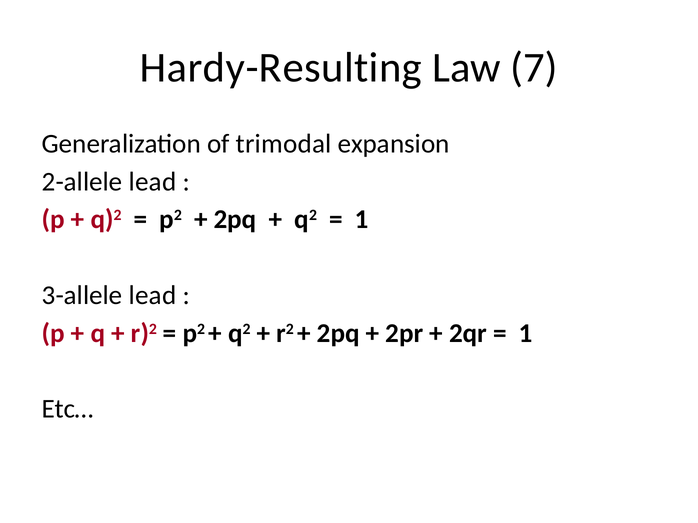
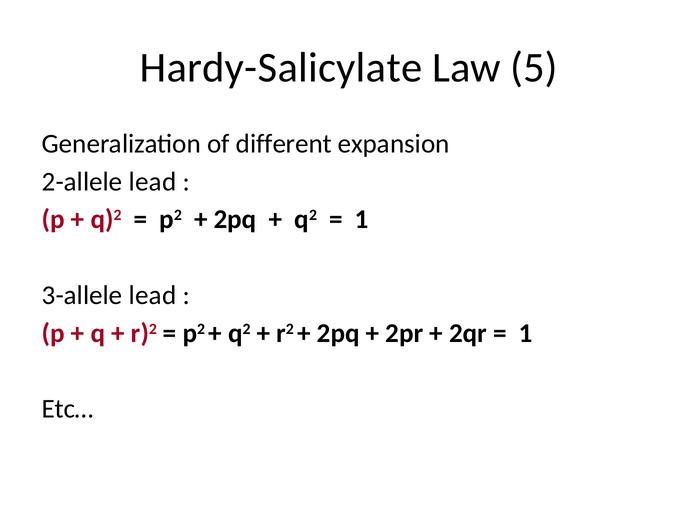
Hardy-Resulting: Hardy-Resulting -> Hardy-Salicylate
7: 7 -> 5
trimodal: trimodal -> different
